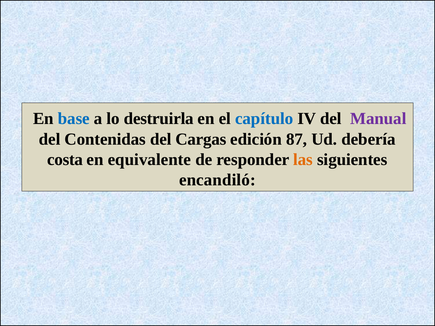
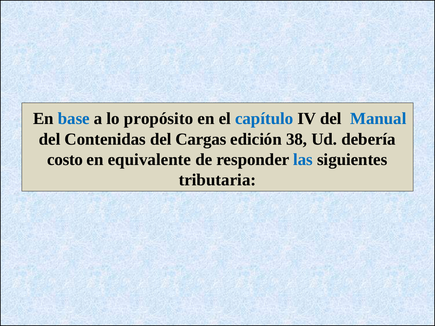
destruirla: destruirla -> propósito
Manual colour: purple -> blue
87: 87 -> 38
costa: costa -> costo
las colour: orange -> blue
encandiló: encandiló -> tributaria
